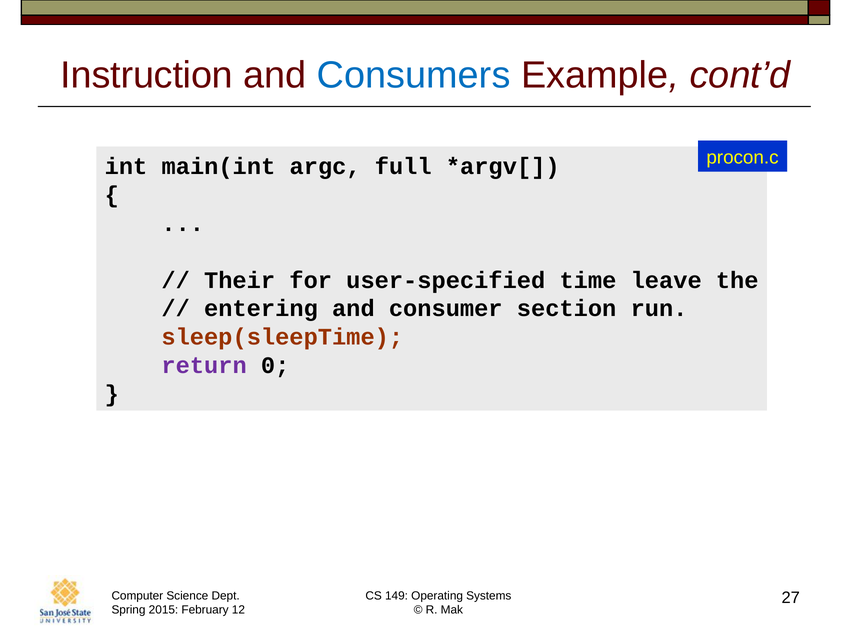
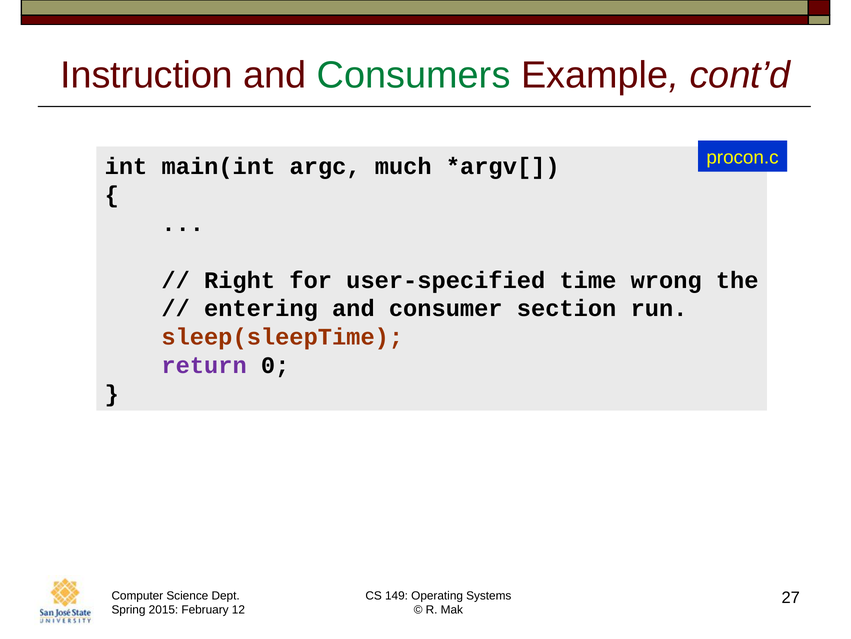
Consumers colour: blue -> green
full: full -> much
Their: Their -> Right
leave: leave -> wrong
